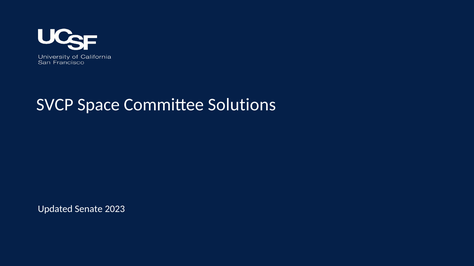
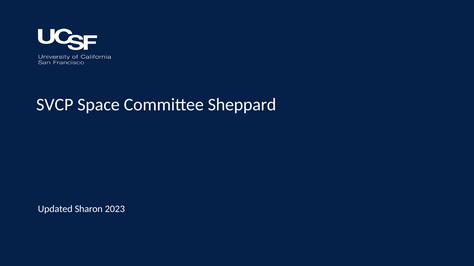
Solutions: Solutions -> Sheppard
Senate: Senate -> Sharon
